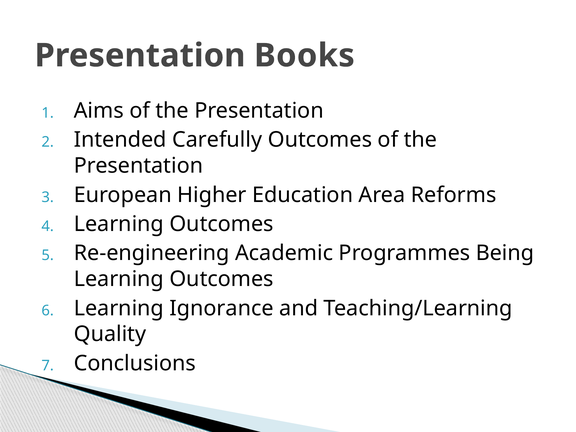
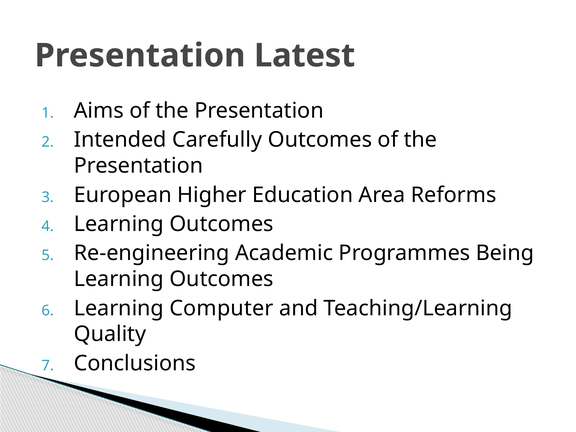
Books: Books -> Latest
Ignorance: Ignorance -> Computer
